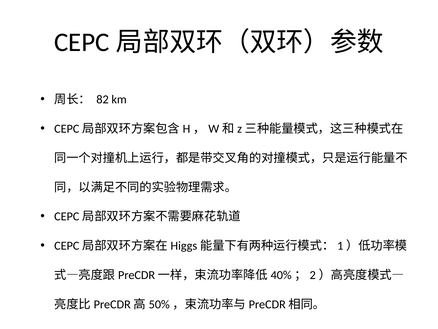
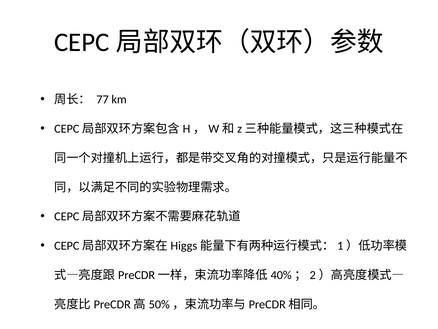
82: 82 -> 77
